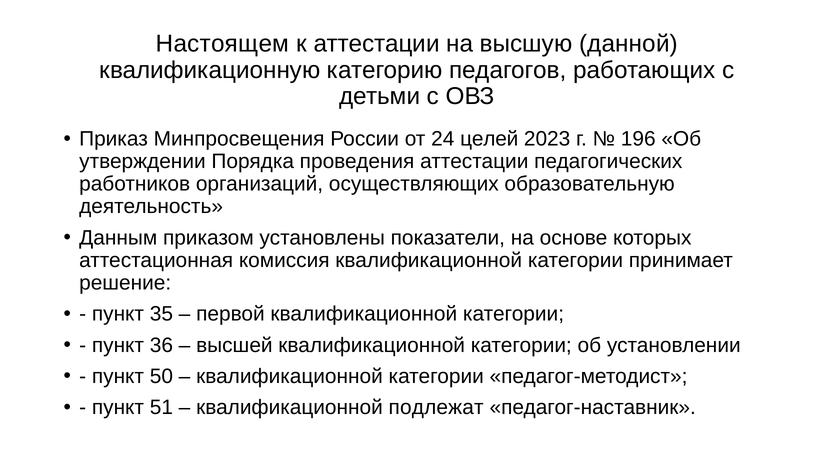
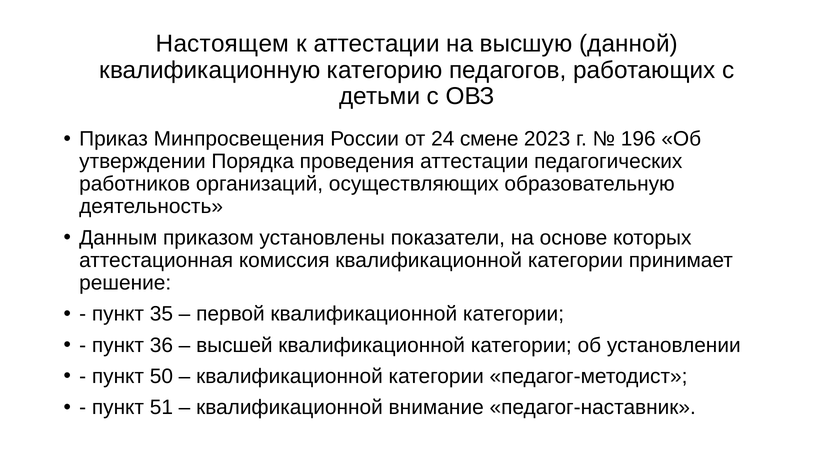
целей: целей -> смене
подлежат: подлежат -> внимание
